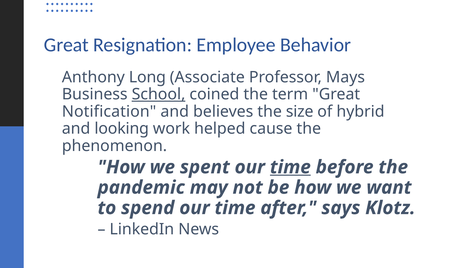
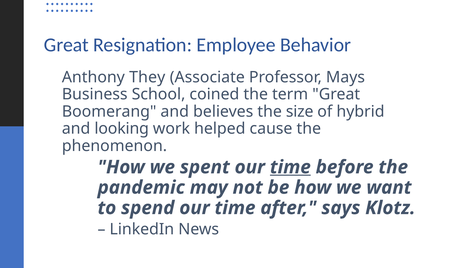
Long: Long -> They
School underline: present -> none
Notification: Notification -> Boomerang
